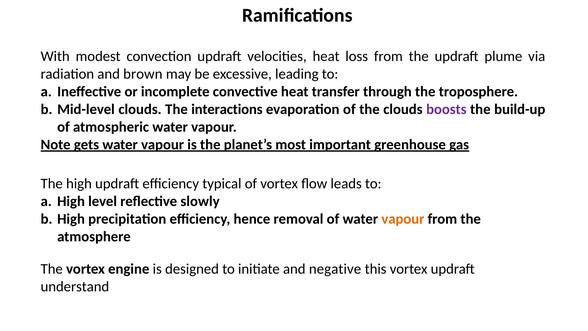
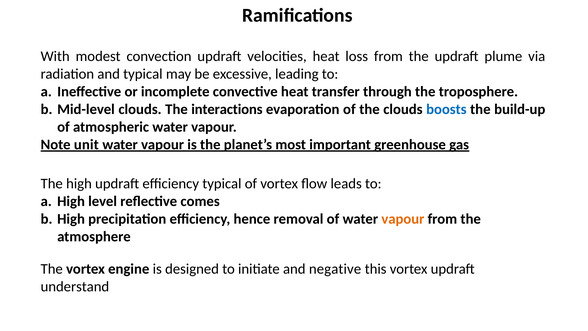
and brown: brown -> typical
boosts colour: purple -> blue
gets: gets -> unit
slowly: slowly -> comes
